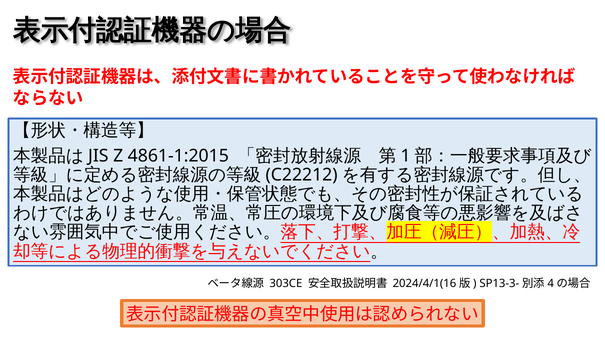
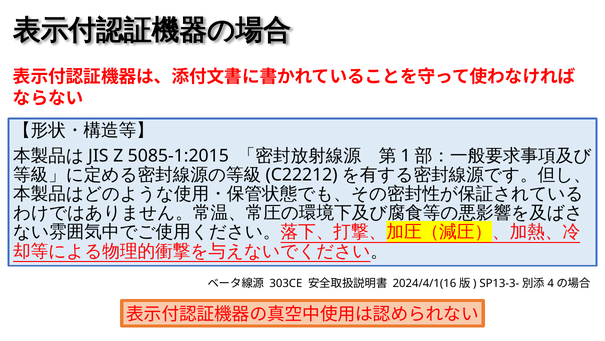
4861-1:2015: 4861-1:2015 -> 5085-1:2015
